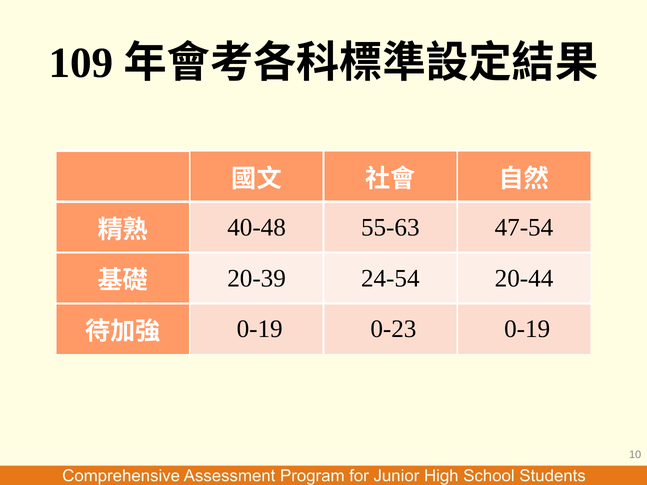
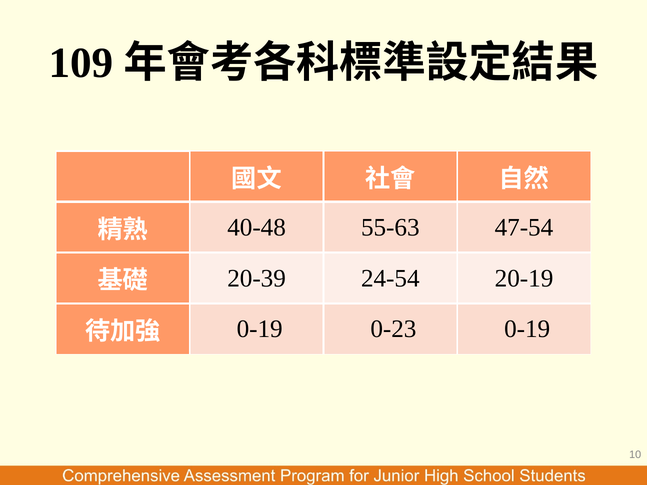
20-44: 20-44 -> 20-19
